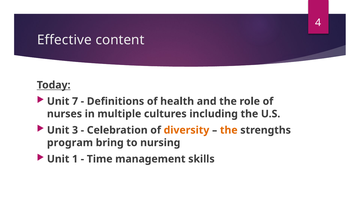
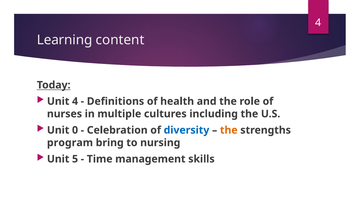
Effective: Effective -> Learning
Unit 7: 7 -> 4
3: 3 -> 0
diversity colour: orange -> blue
1: 1 -> 5
